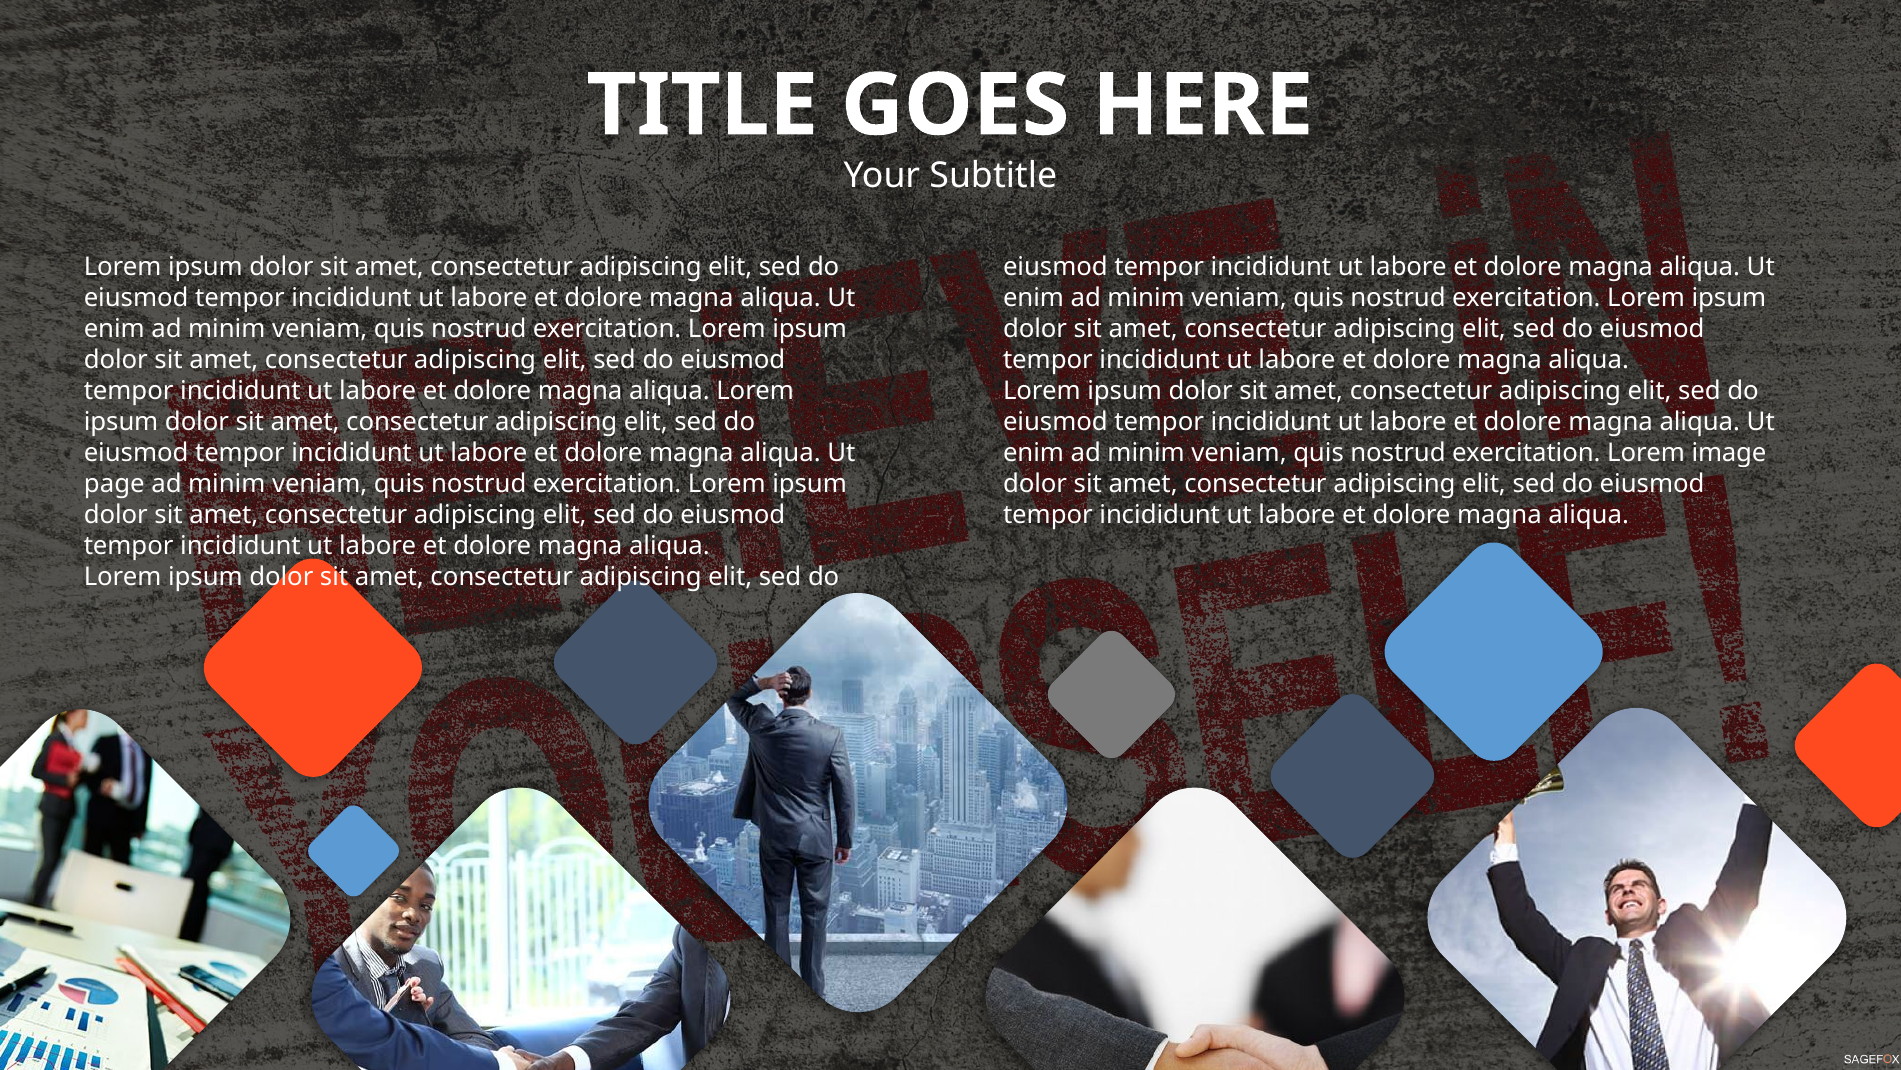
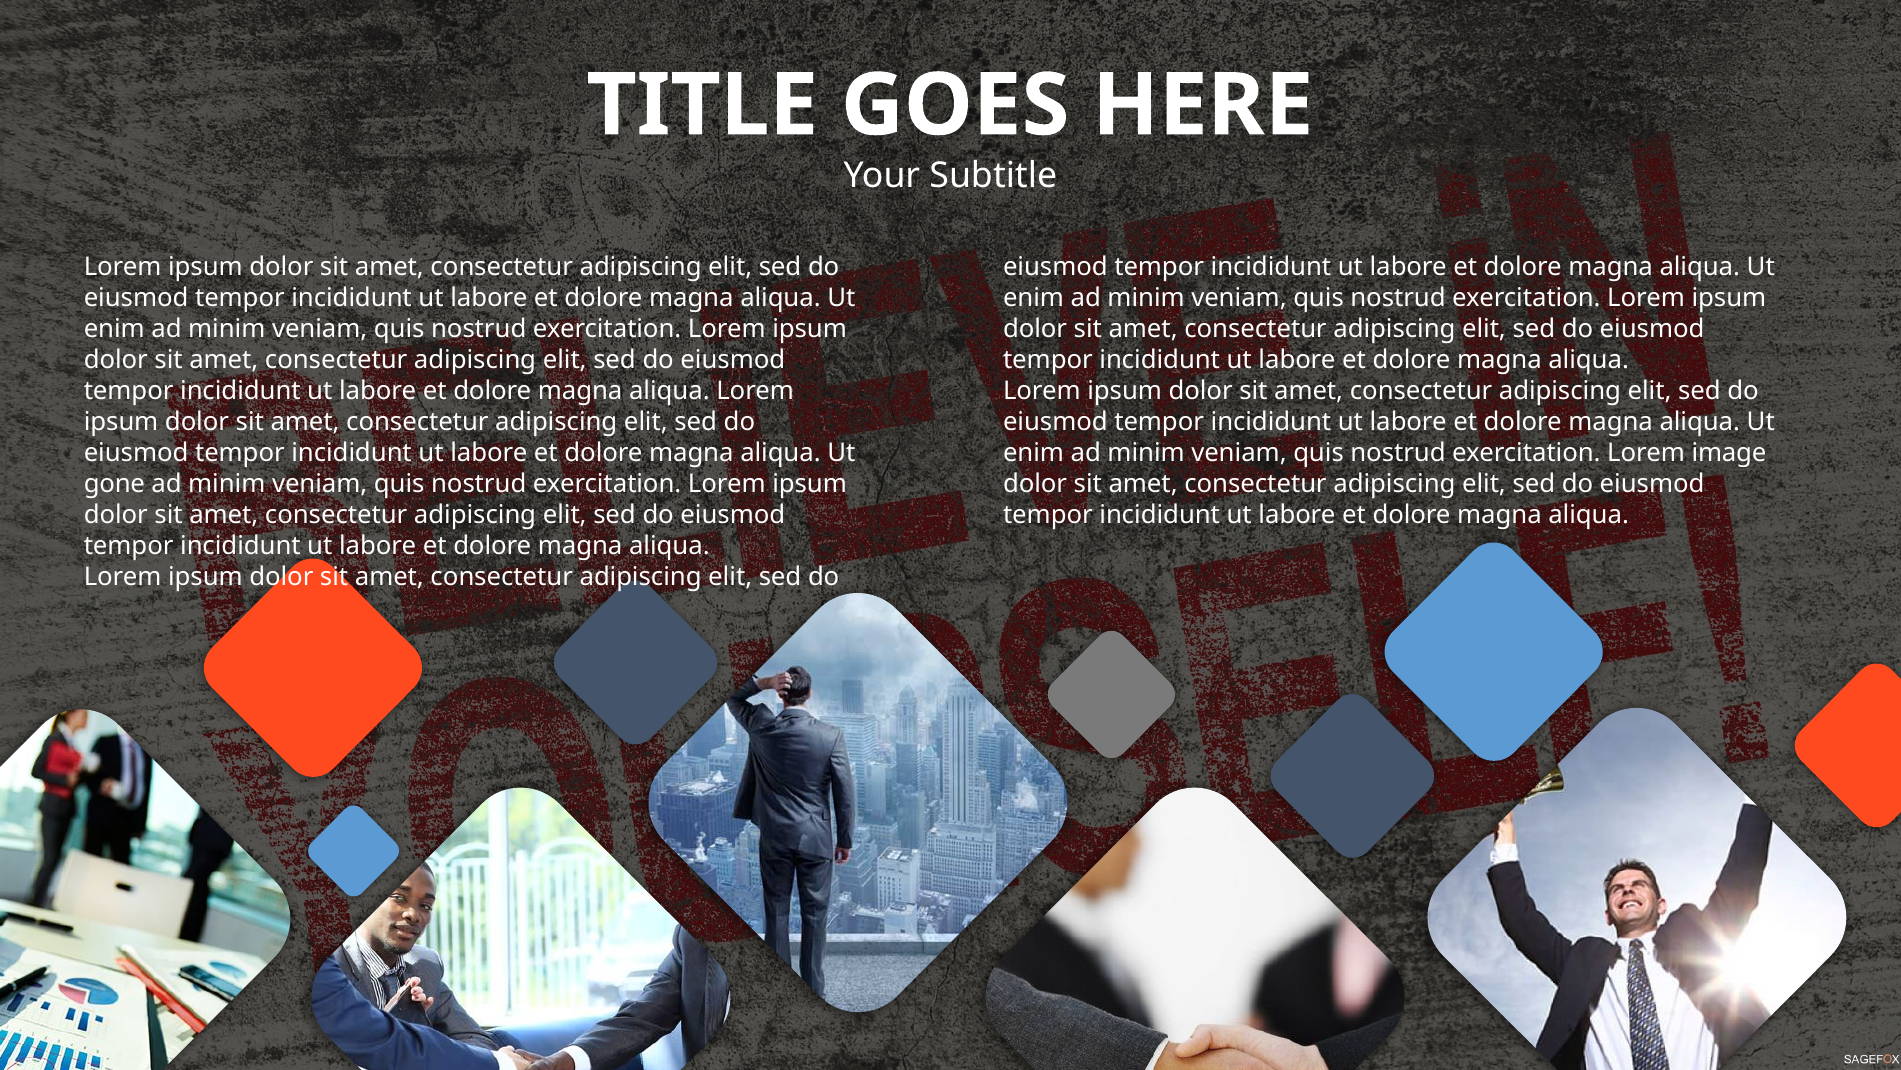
page: page -> gone
